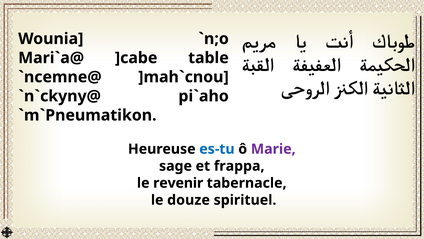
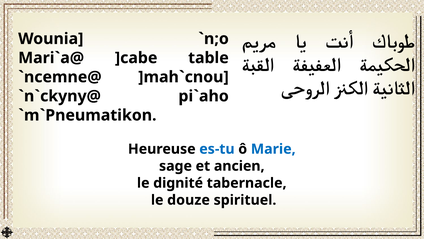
Marie colour: purple -> blue
frappa: frappa -> ancien
revenir: revenir -> dignité
